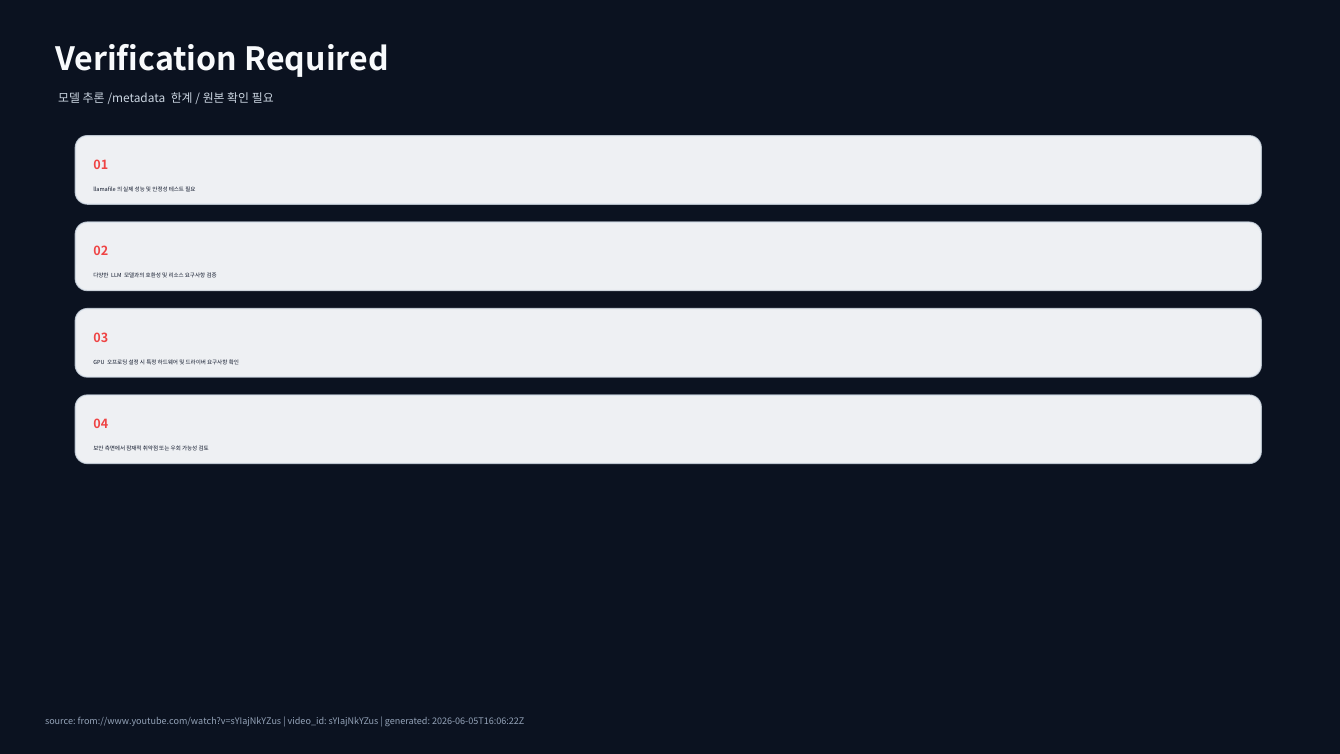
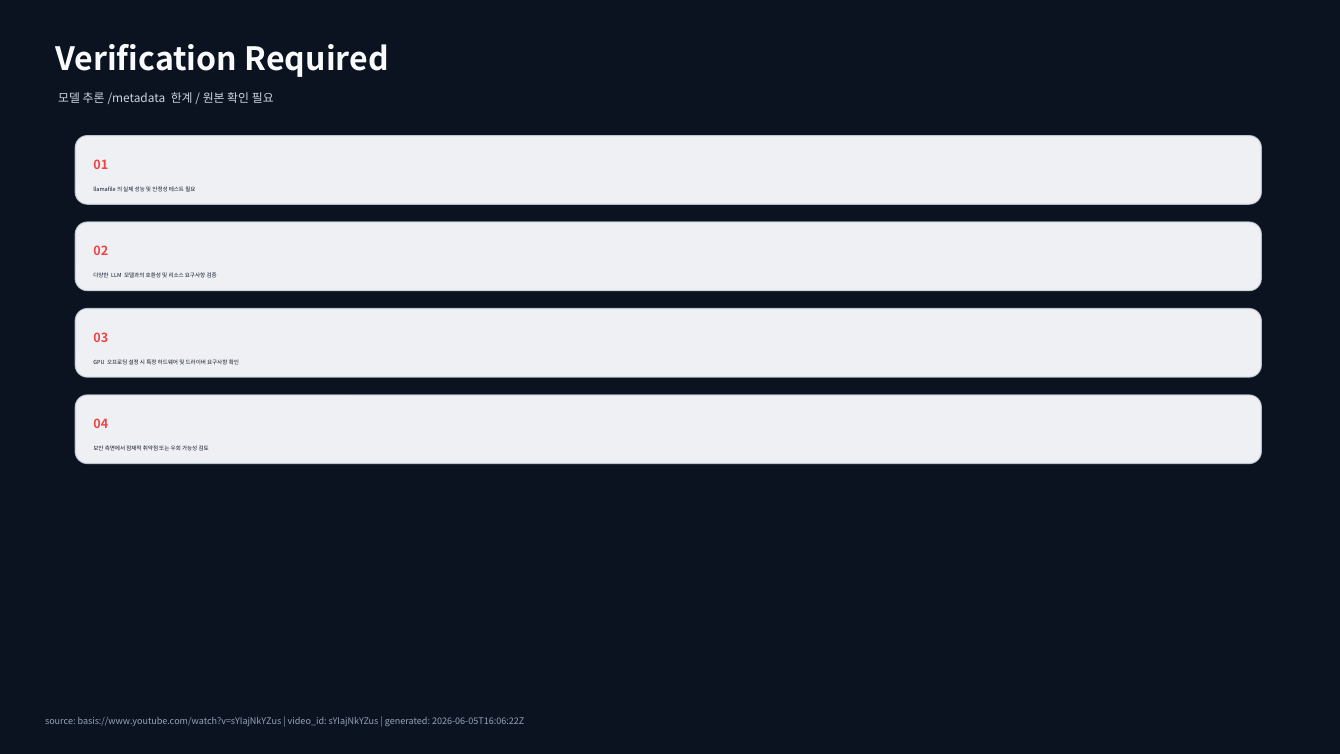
from://www.youtube.com/watch?v=sYIajNkYZus: from://www.youtube.com/watch?v=sYIajNkYZus -> basis://www.youtube.com/watch?v=sYIajNkYZus
